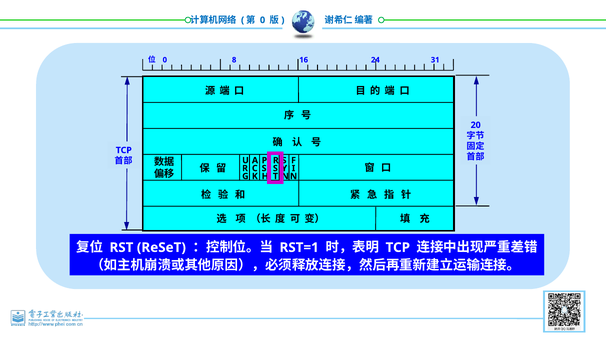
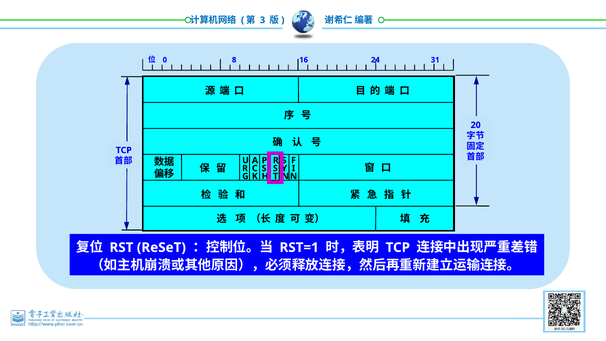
0 at (263, 20): 0 -> 3
